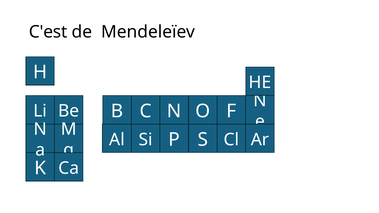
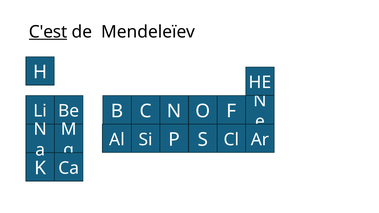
C'est underline: none -> present
